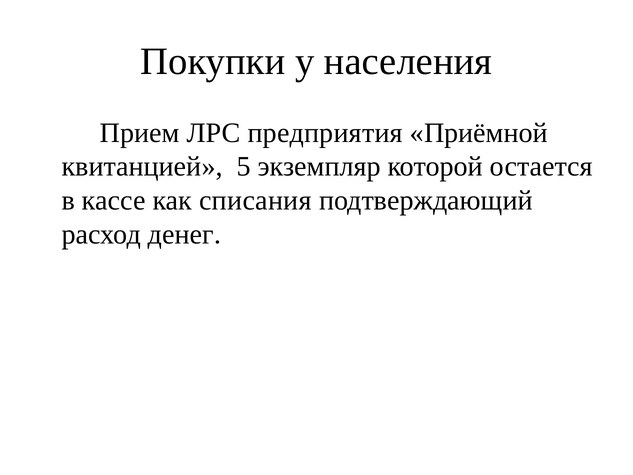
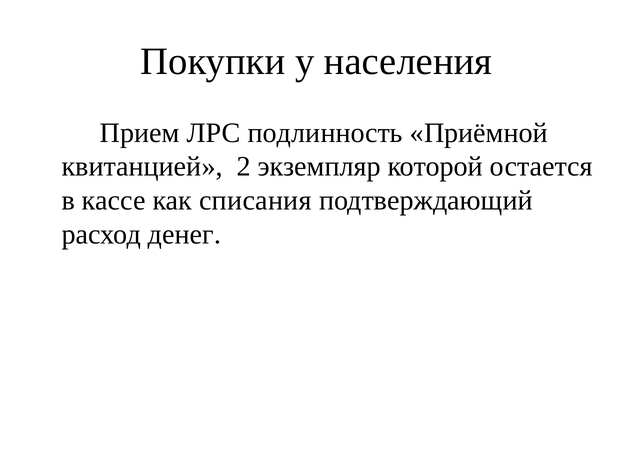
предприятия: предприятия -> подлинность
5: 5 -> 2
